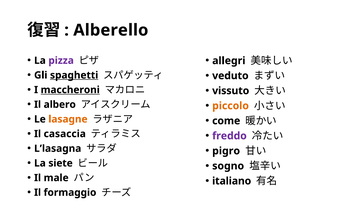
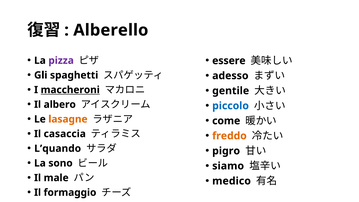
allegri: allegri -> essere
spaghetti underline: present -> none
veduto: veduto -> adesso
vissuto: vissuto -> gentile
piccolo colour: orange -> blue
freddo colour: purple -> orange
L’lasagna: L’lasagna -> L’quando
siete: siete -> sono
sogno: sogno -> siamo
italiano: italiano -> medico
